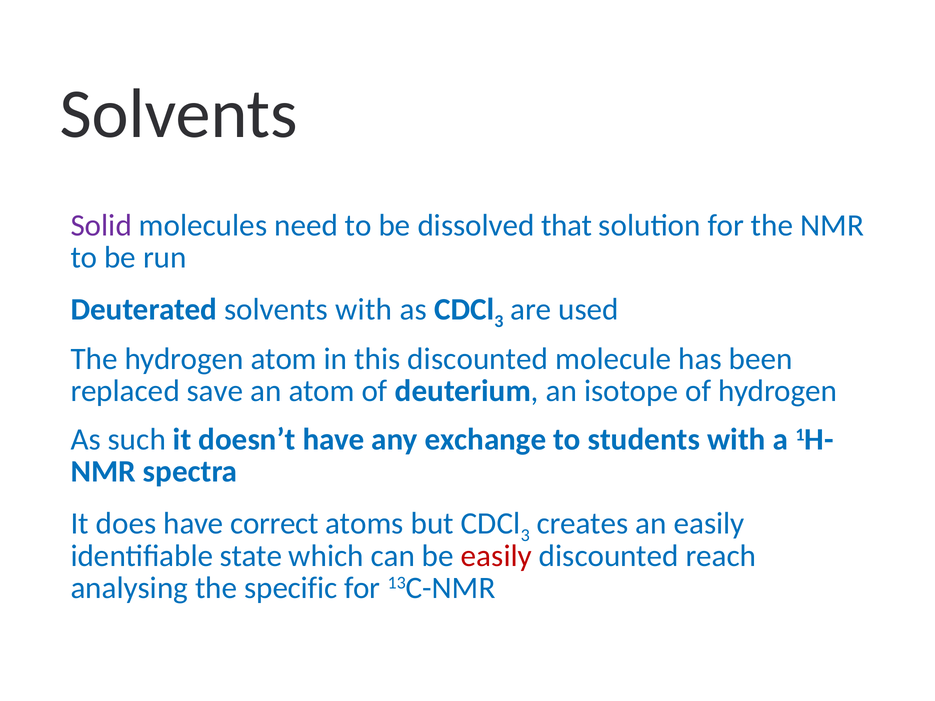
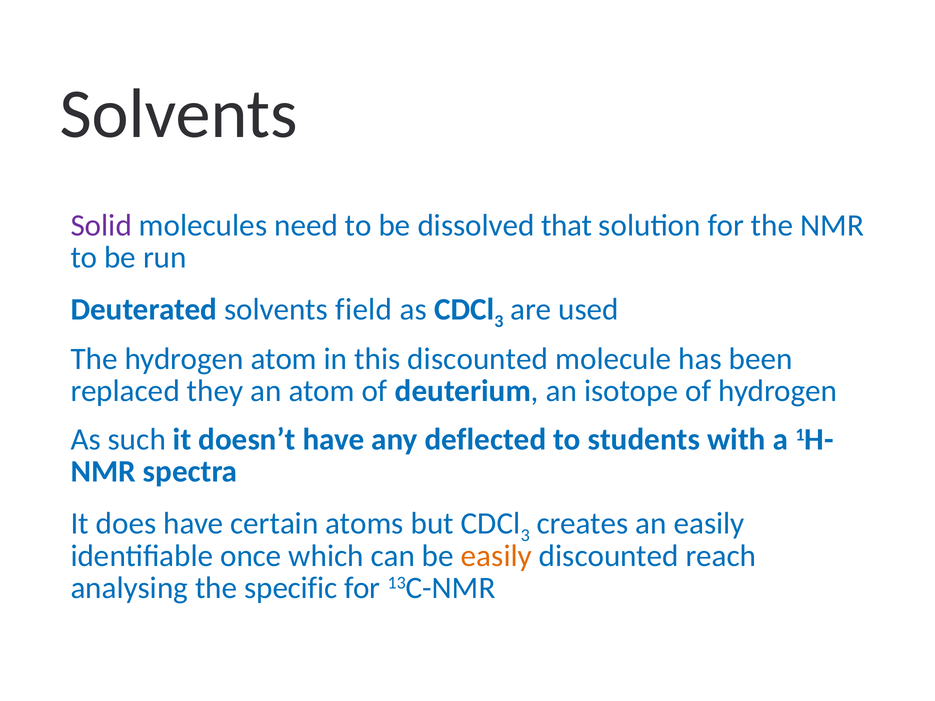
solvents with: with -> field
save: save -> they
exchange: exchange -> deflected
correct: correct -> certain
state: state -> once
easily at (496, 556) colour: red -> orange
